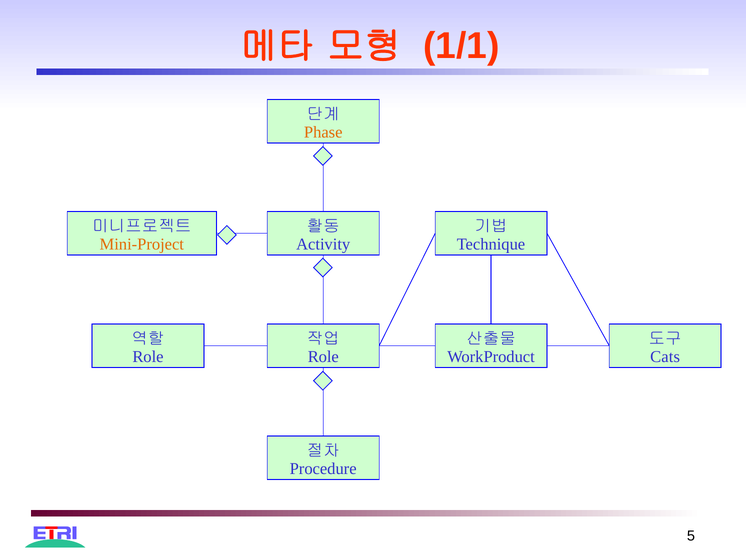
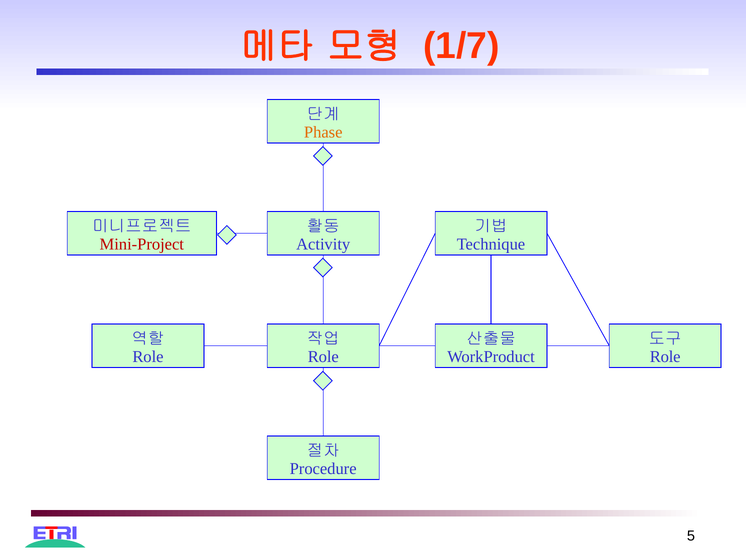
1/1: 1/1 -> 1/7
Mini-Project colour: orange -> red
Cats at (665, 356): Cats -> Role
